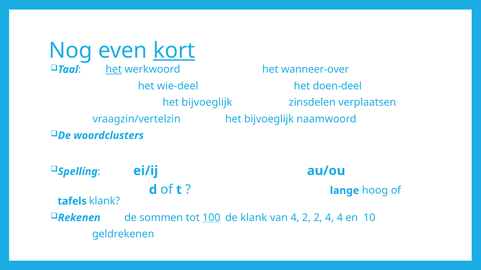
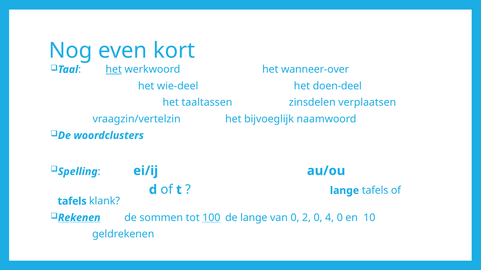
kort underline: present -> none
bijvoeglijk at (207, 103): bijvoeglijk -> taaltassen
lange hoog: hoog -> tafels
Rekenen underline: none -> present
de klank: klank -> lange
van 4: 4 -> 0
2 2: 2 -> 0
4 4: 4 -> 0
